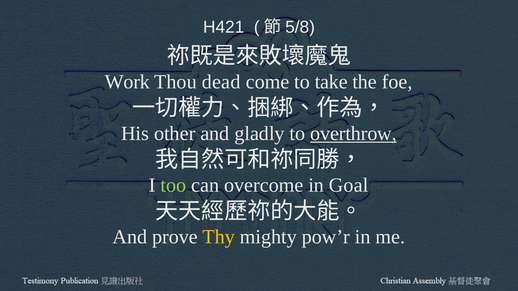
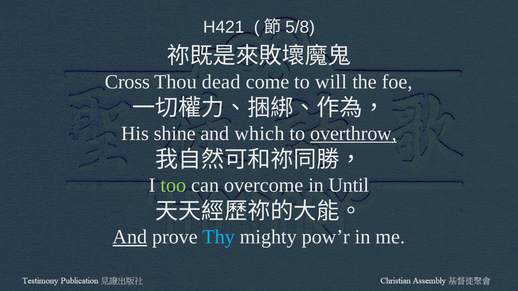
Work: Work -> Cross
take: take -> will
other: other -> shine
gladly: gladly -> which
Goal: Goal -> Until
And at (130, 237) underline: none -> present
Thy colour: yellow -> light blue
